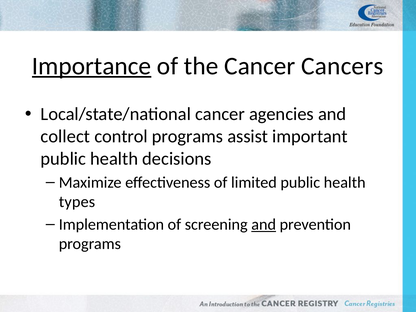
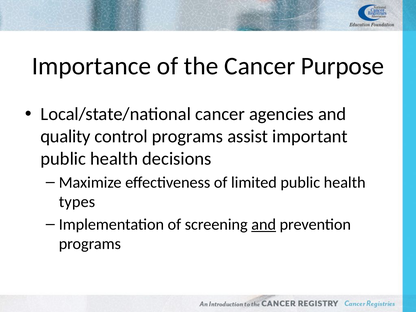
Importance underline: present -> none
Cancers: Cancers -> Purpose
collect: collect -> quality
